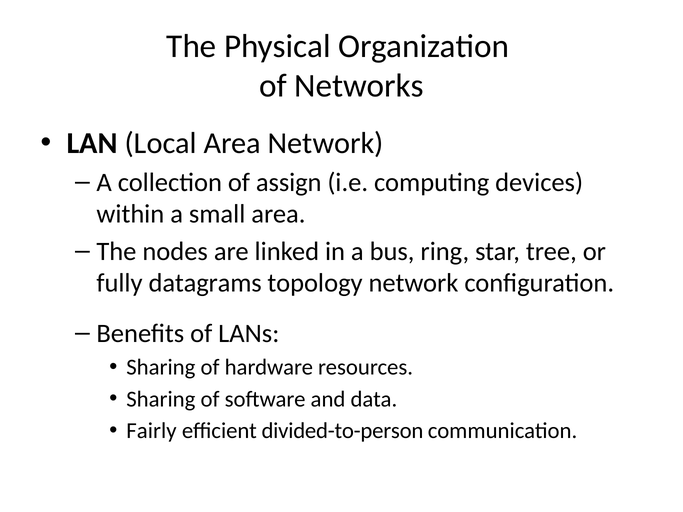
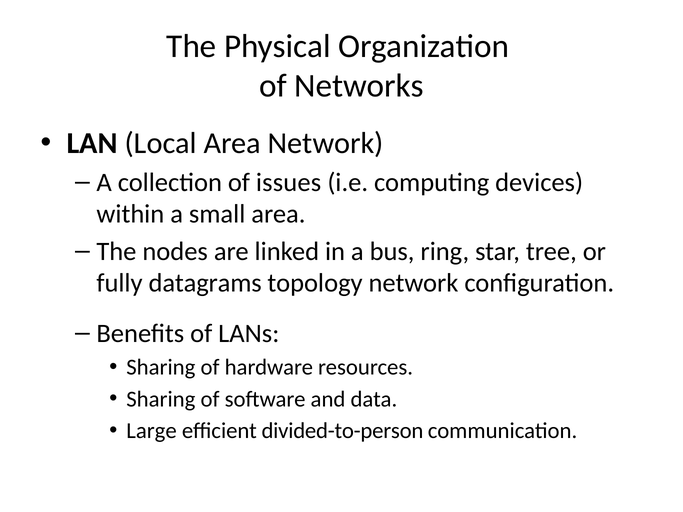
assign: assign -> issues
Fairly: Fairly -> Large
